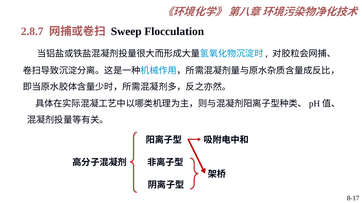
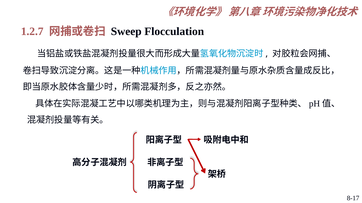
2.8.7: 2.8.7 -> 1.2.7
